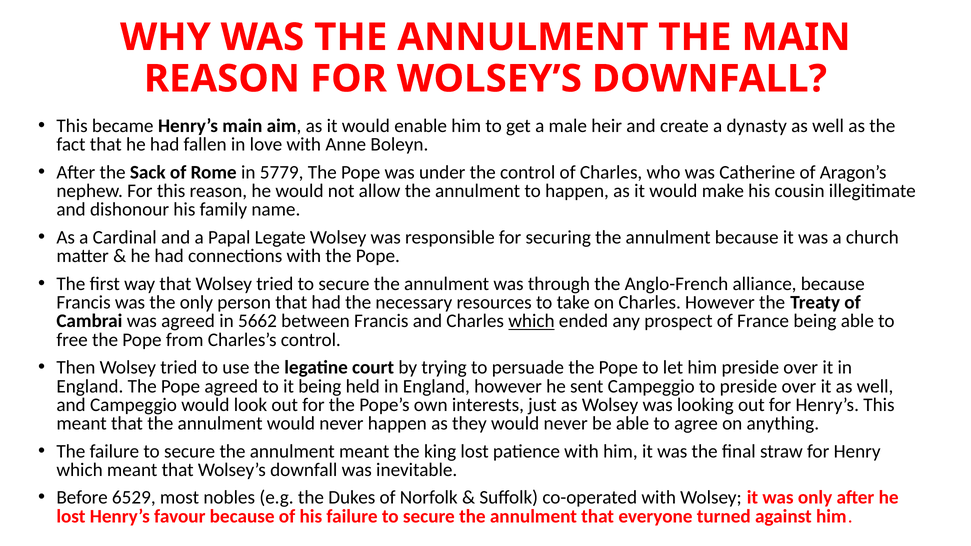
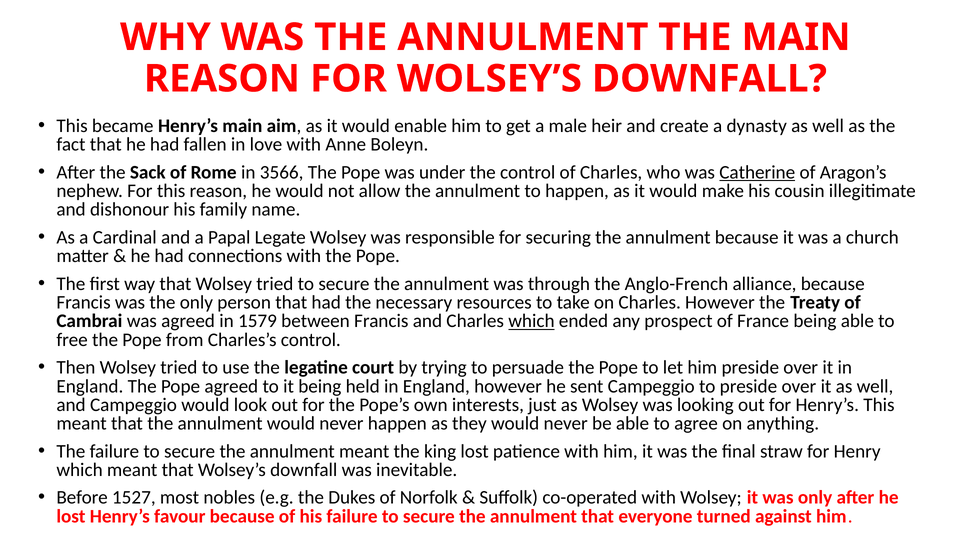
5779: 5779 -> 3566
Catherine underline: none -> present
5662: 5662 -> 1579
6529: 6529 -> 1527
